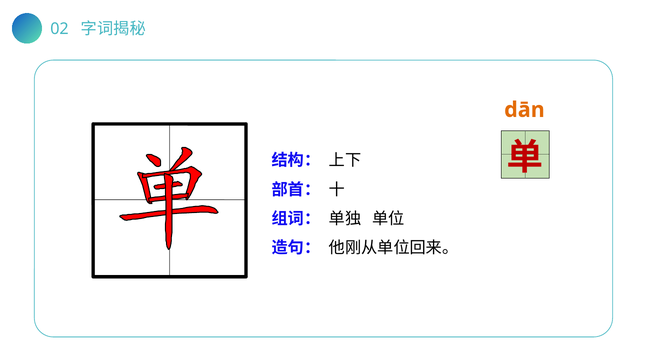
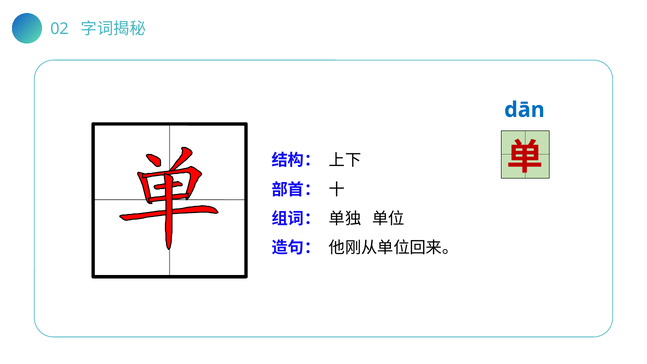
dān colour: orange -> blue
